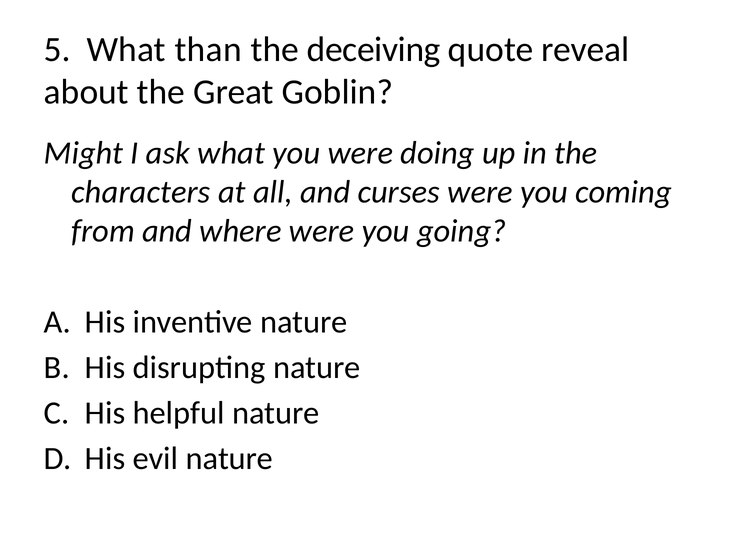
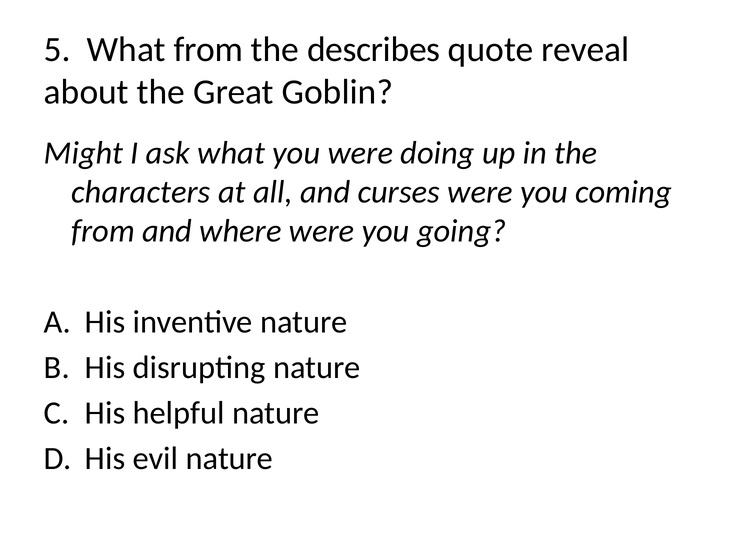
What than: than -> from
deceiving: deceiving -> describes
